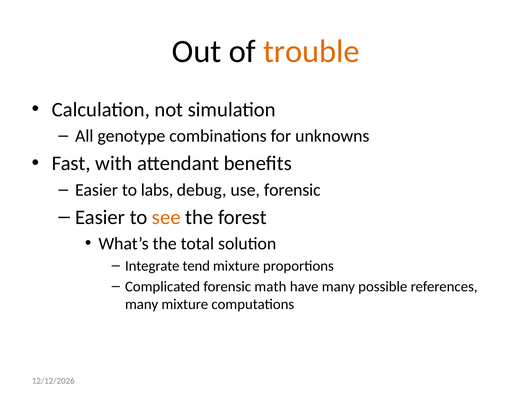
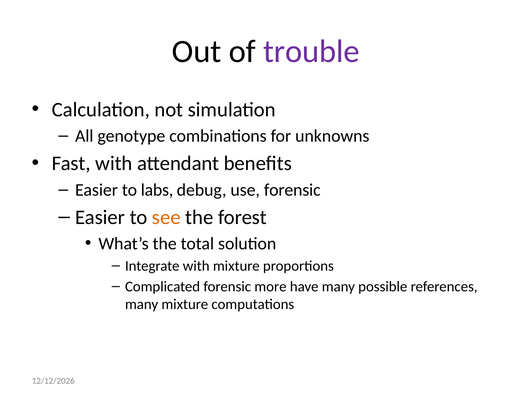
trouble colour: orange -> purple
Integrate tend: tend -> with
math: math -> more
